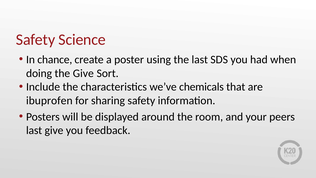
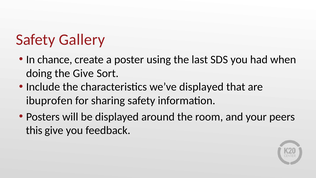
Science: Science -> Gallery
we’ve chemicals: chemicals -> displayed
last at (34, 130): last -> this
